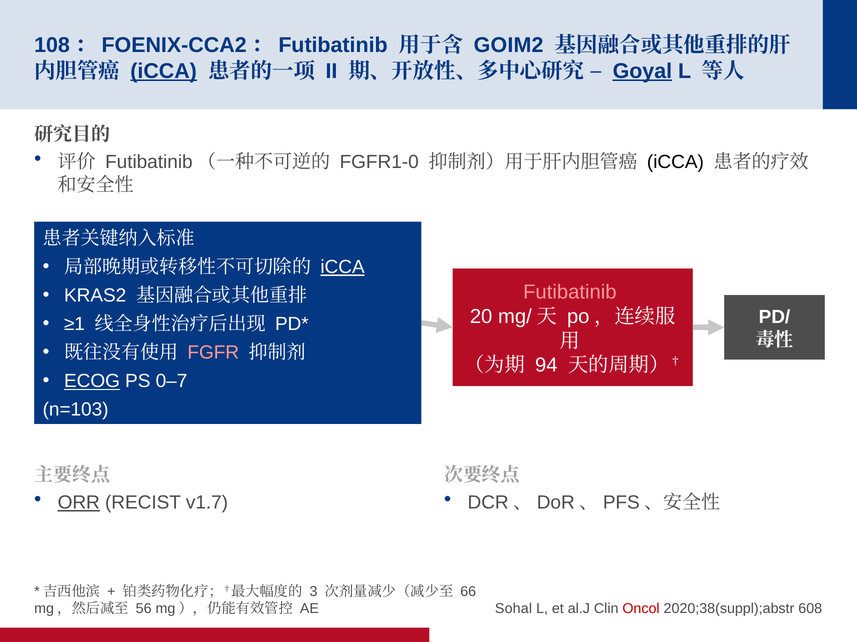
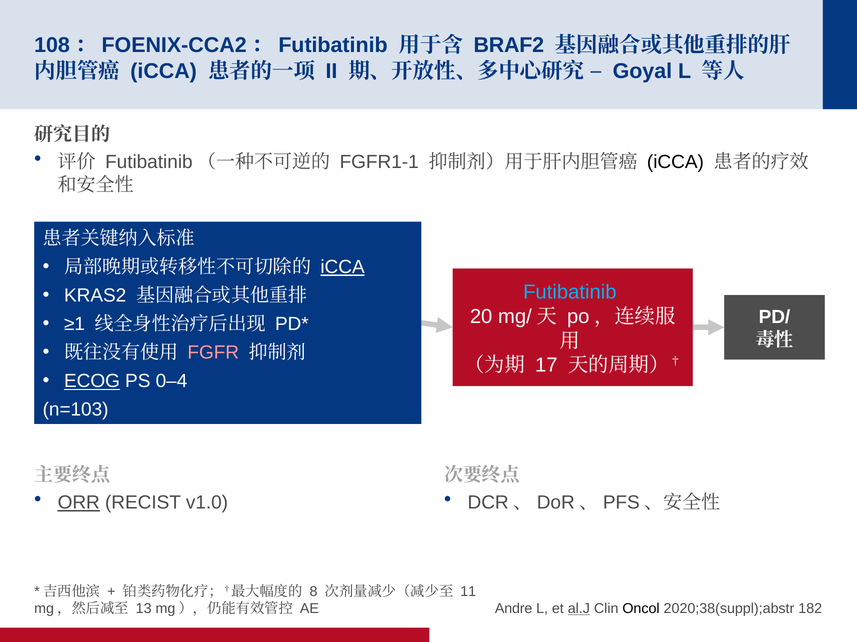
GOIM2: GOIM2 -> BRAF2
iCCA at (164, 71) underline: present -> none
Goyal underline: present -> none
FGFR1-0: FGFR1-0 -> FGFR1-1
Futibatinib colour: pink -> light blue
94: 94 -> 17
0–7: 0–7 -> 0–4
v1.7: v1.7 -> v1.0
3: 3 -> 8
66: 66 -> 11
56: 56 -> 13
Sohal: Sohal -> Andre
al.J underline: none -> present
Oncol colour: red -> black
608: 608 -> 182
